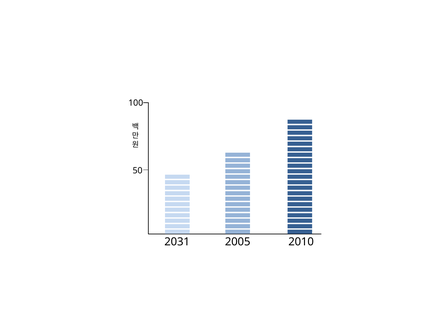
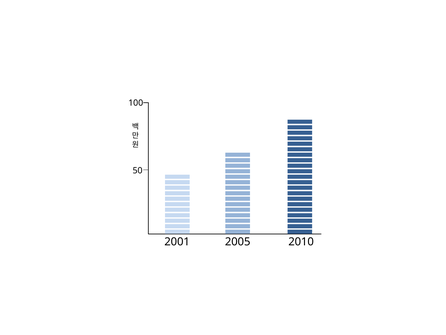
2031: 2031 -> 2001
